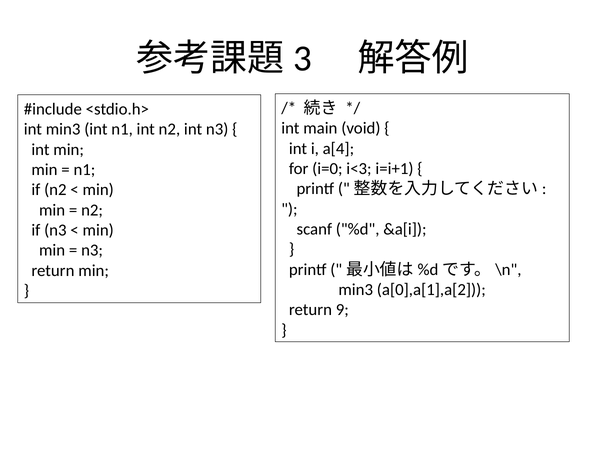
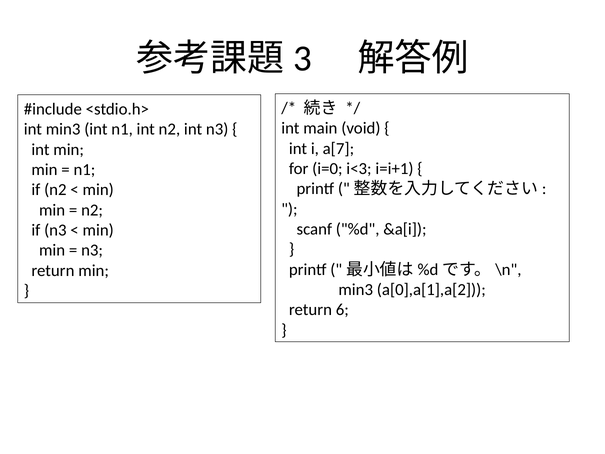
a[4: a[4 -> a[7
9: 9 -> 6
